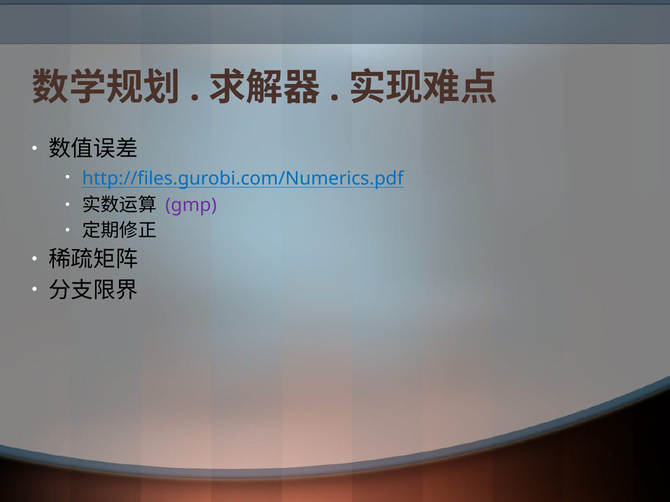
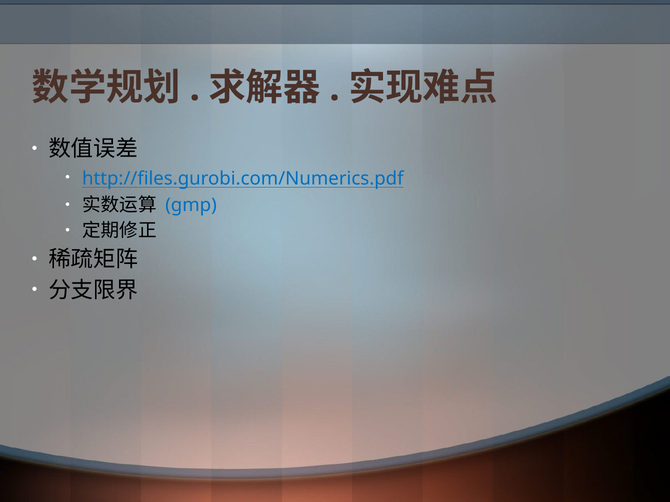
gmp colour: purple -> blue
